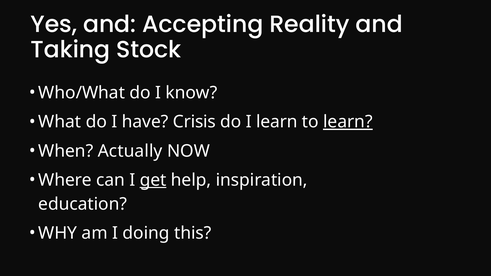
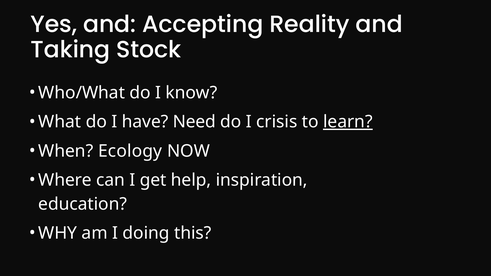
Crisis: Crisis -> Need
I learn: learn -> crisis
Actually: Actually -> Ecology
get underline: present -> none
